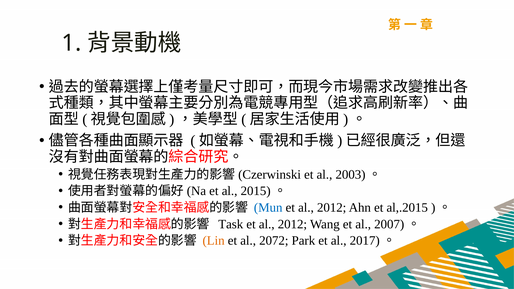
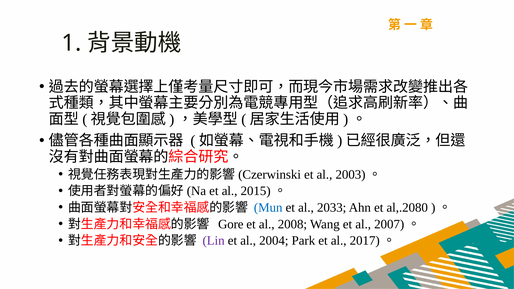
2012 at (332, 208): 2012 -> 2033
al,.2015: al,.2015 -> al,.2080
Task: Task -> Gore
2012 at (292, 224): 2012 -> 2008
Lin colour: orange -> purple
2072: 2072 -> 2004
